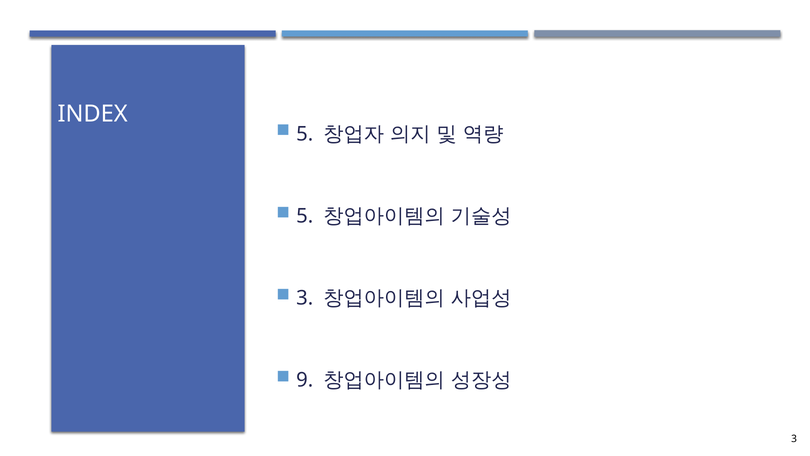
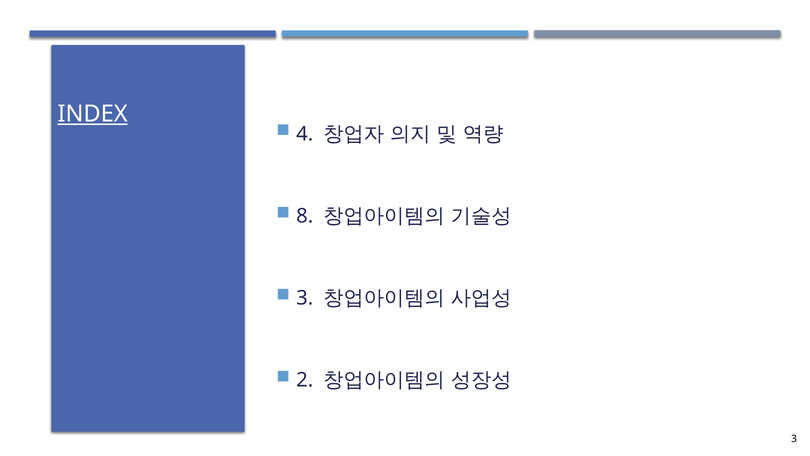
INDEX underline: none -> present
5 at (305, 134): 5 -> 4
5 at (305, 216): 5 -> 8
9: 9 -> 2
